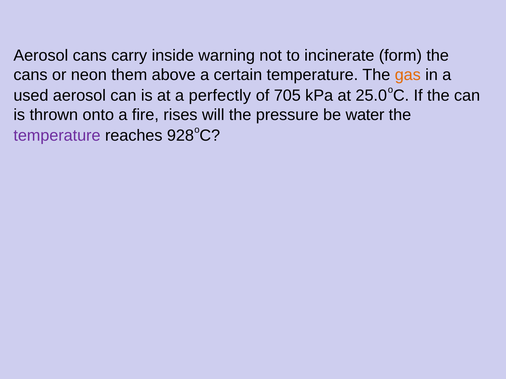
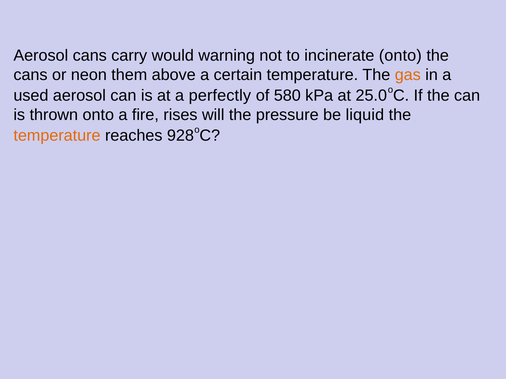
inside: inside -> would
incinerate form: form -> onto
705: 705 -> 580
water: water -> liquid
temperature at (57, 136) colour: purple -> orange
